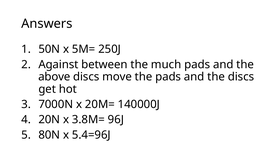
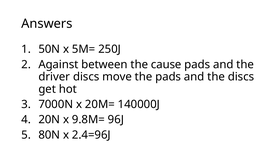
much: much -> cause
above: above -> driver
3.8M=: 3.8M= -> 9.8M=
5.4=96J: 5.4=96J -> 2.4=96J
